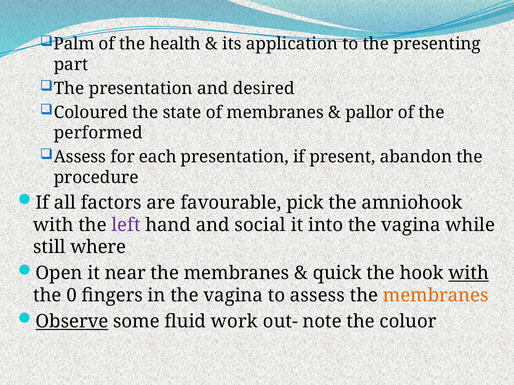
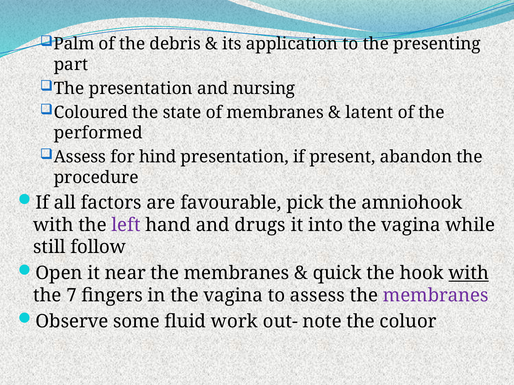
health: health -> debris
desired: desired -> nursing
pallor: pallor -> latent
each: each -> hind
social: social -> drugs
where: where -> follow
0: 0 -> 7
membranes at (436, 296) colour: orange -> purple
Observe underline: present -> none
